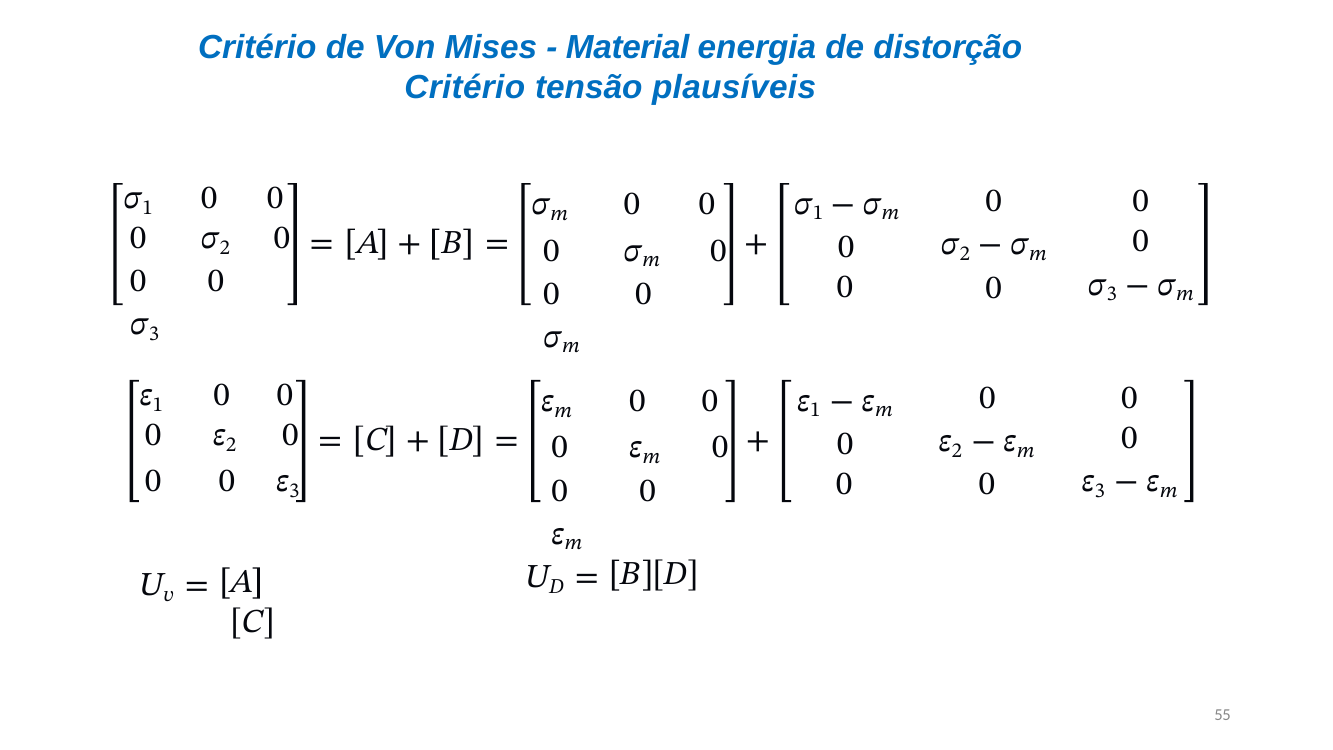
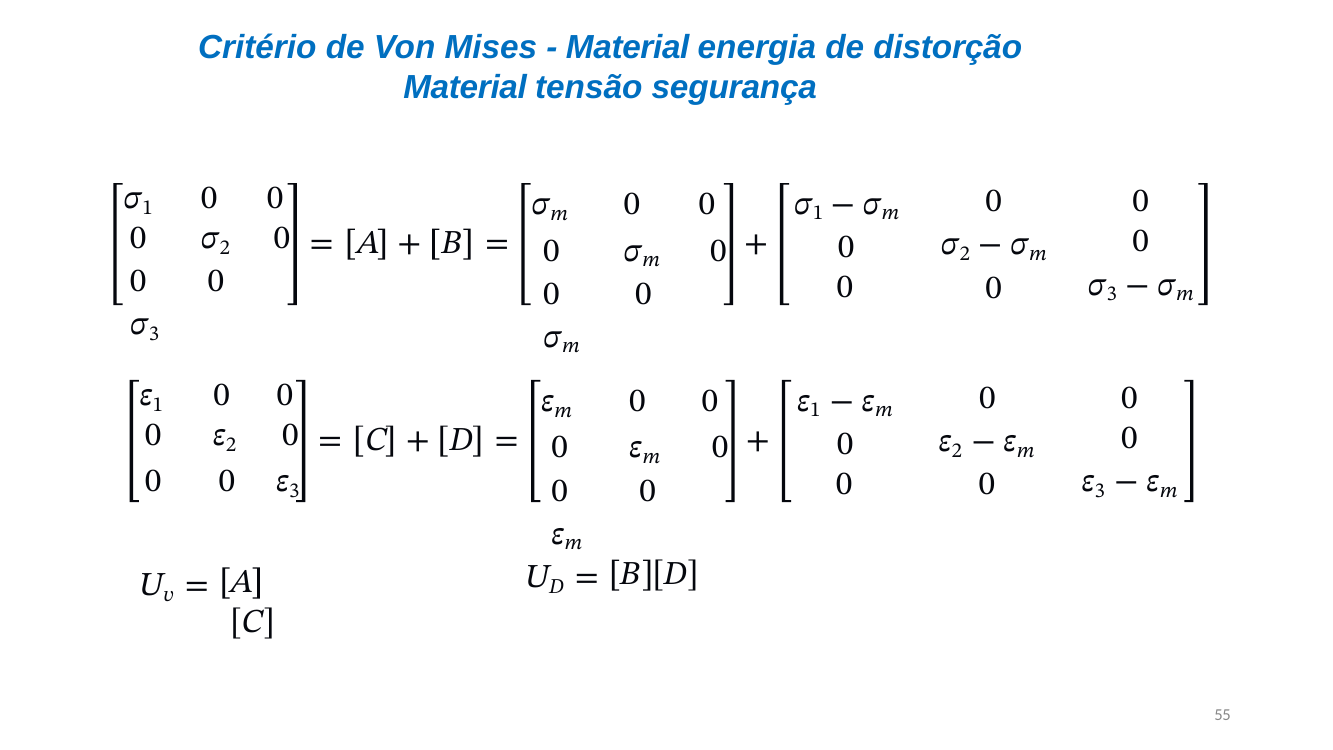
Critério at (465, 87): Critério -> Material
plausíveis: plausíveis -> segurança
